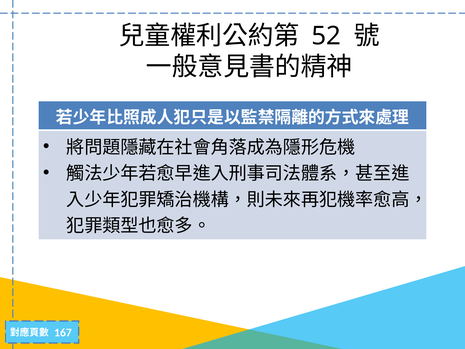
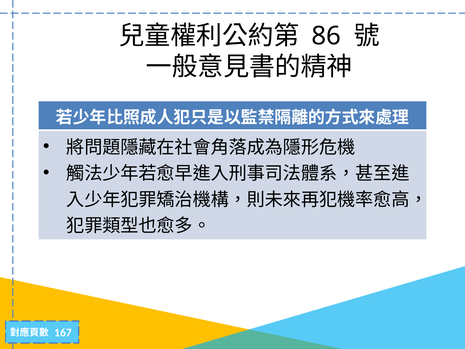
52: 52 -> 86
